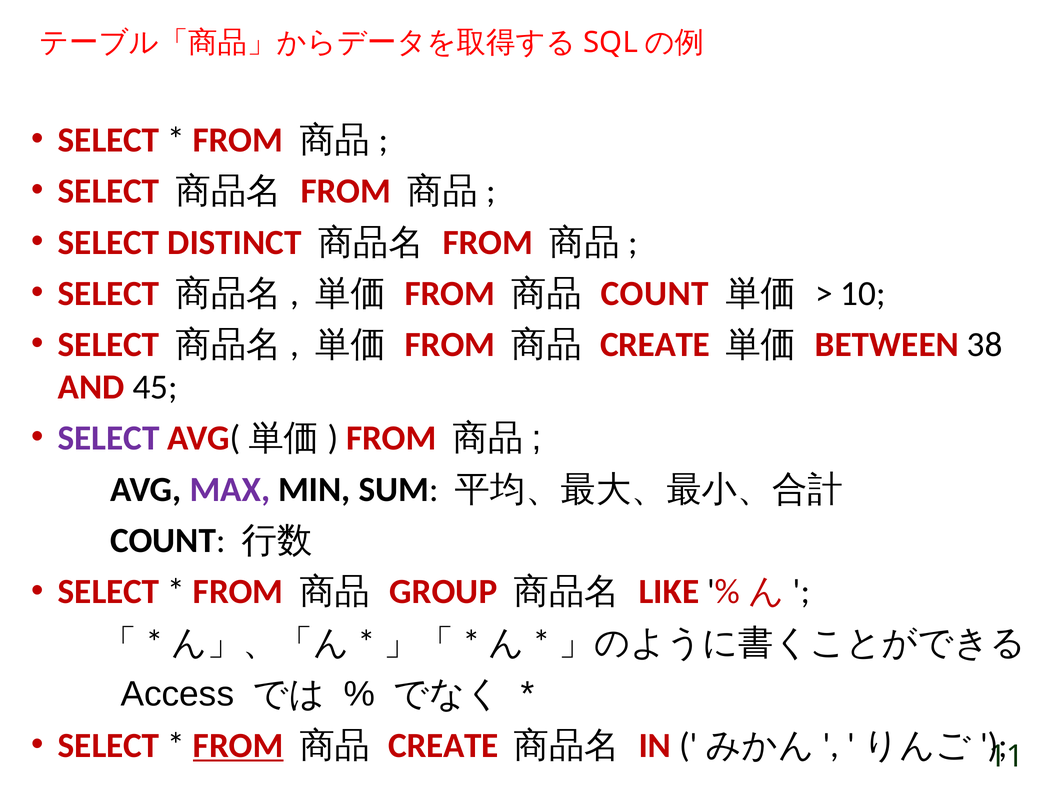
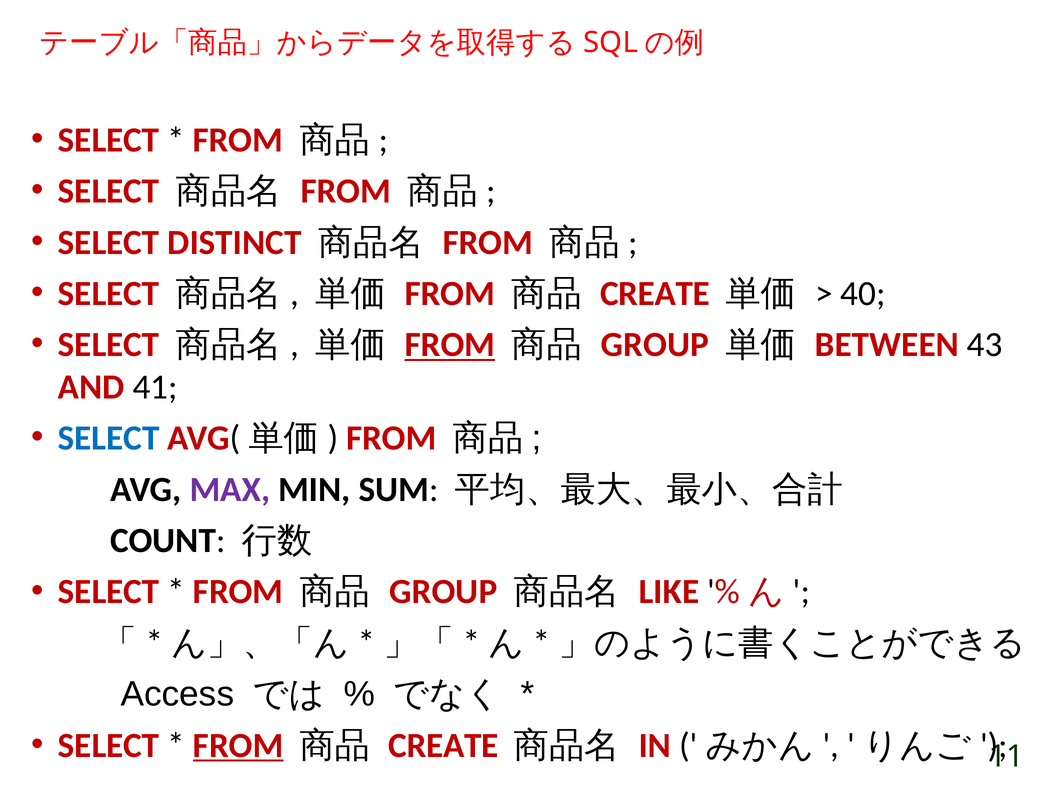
COUNT at (655, 293): COUNT -> CREATE
10: 10 -> 40
FROM at (450, 345) underline: none -> present
CREATE at (655, 345): CREATE -> GROUP
38: 38 -> 43
45: 45 -> 41
SELECT at (109, 438) colour: purple -> blue
